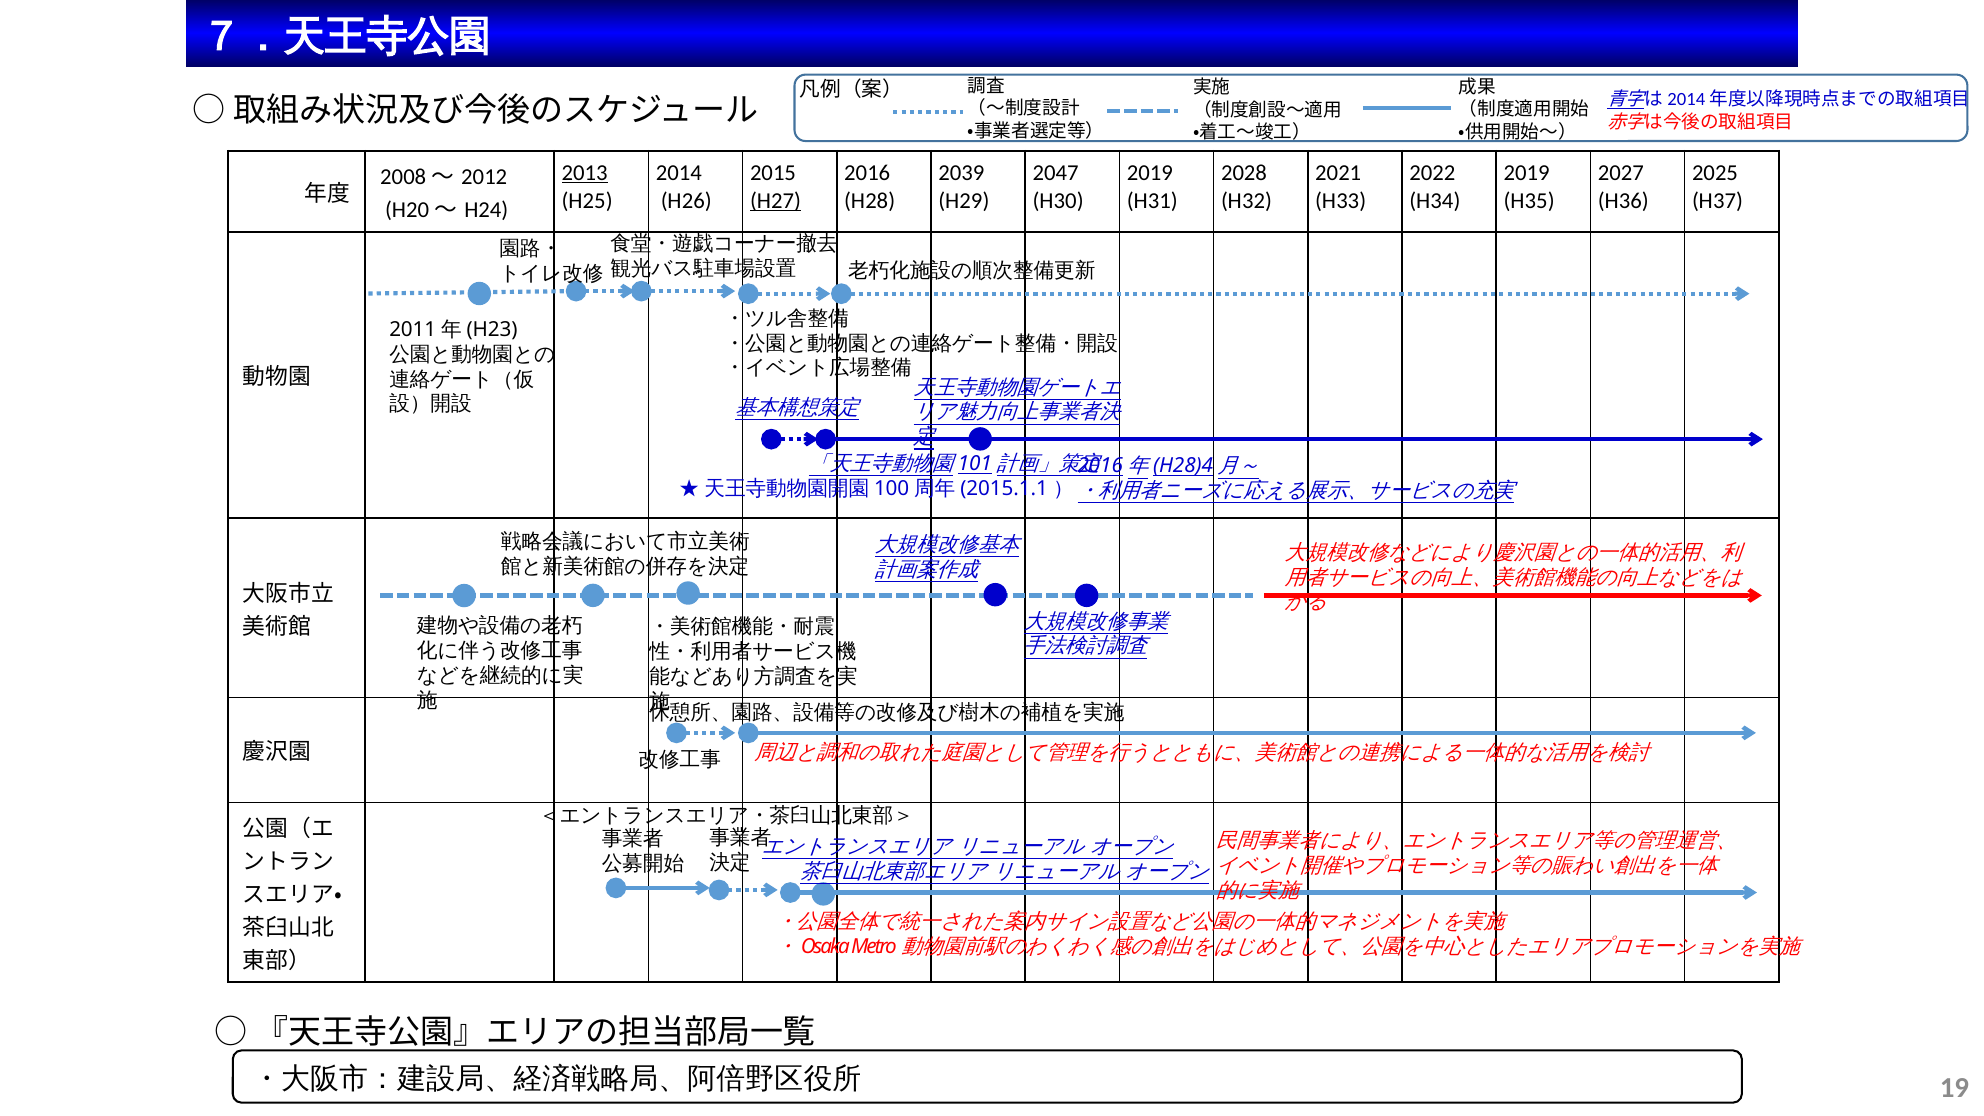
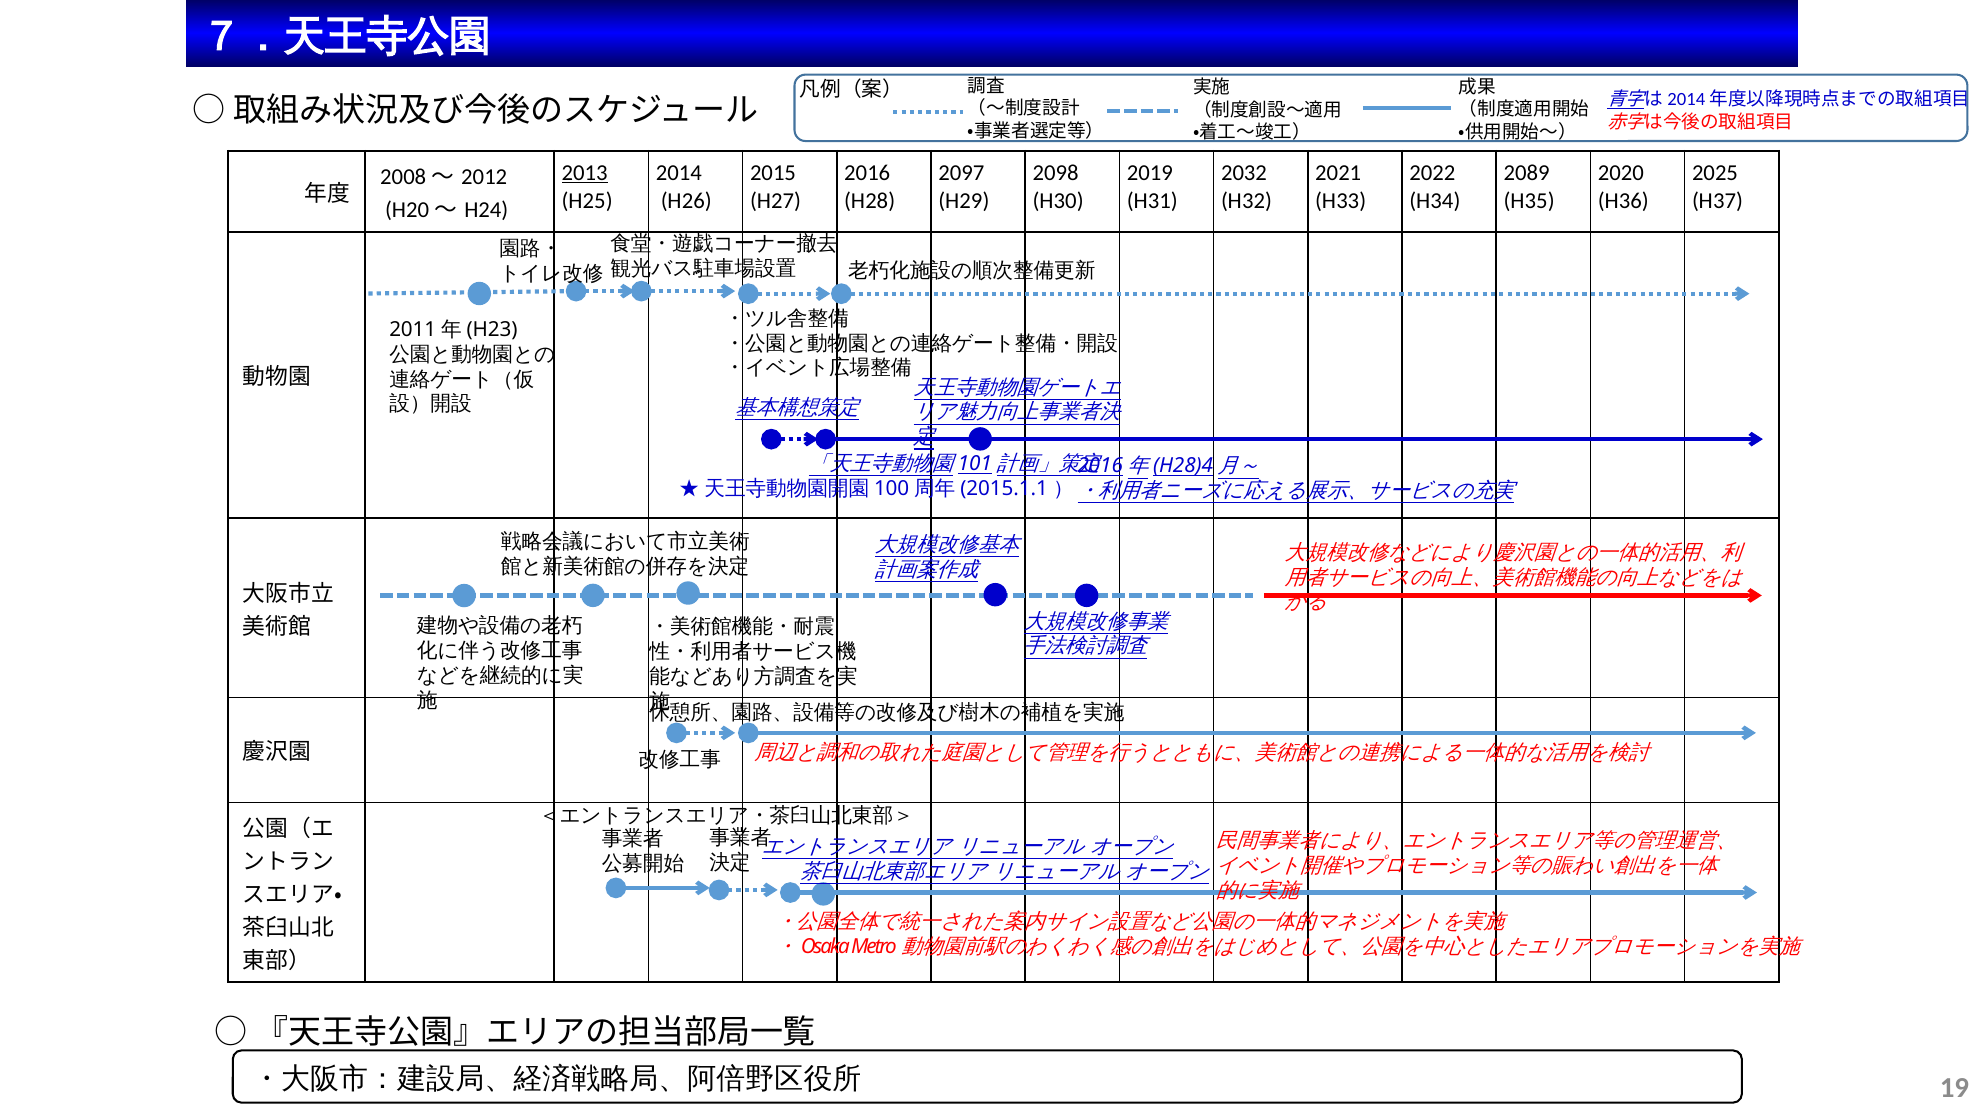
2039: 2039 -> 2097
2047: 2047 -> 2098
2028: 2028 -> 2032
2019 at (1527, 173): 2019 -> 2089
2027: 2027 -> 2020
H27 underline: present -> none
